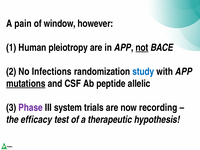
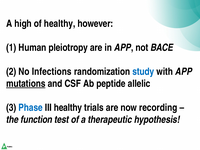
pain: pain -> high
of window: window -> healthy
not underline: present -> none
Phase colour: purple -> blue
III system: system -> healthy
efficacy: efficacy -> function
